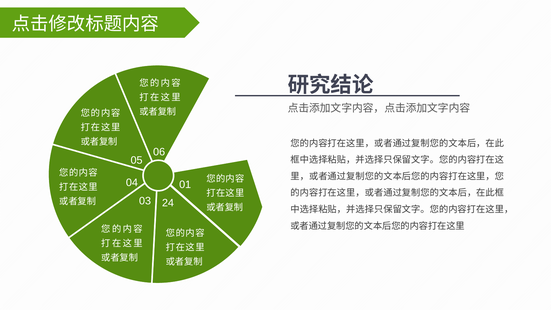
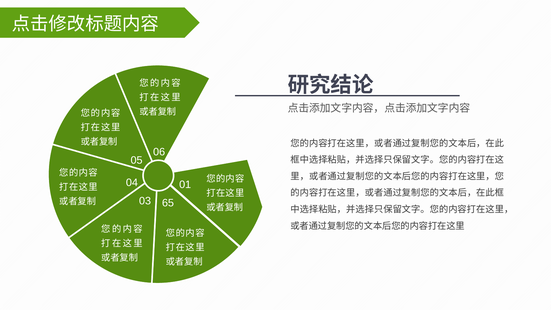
24: 24 -> 65
